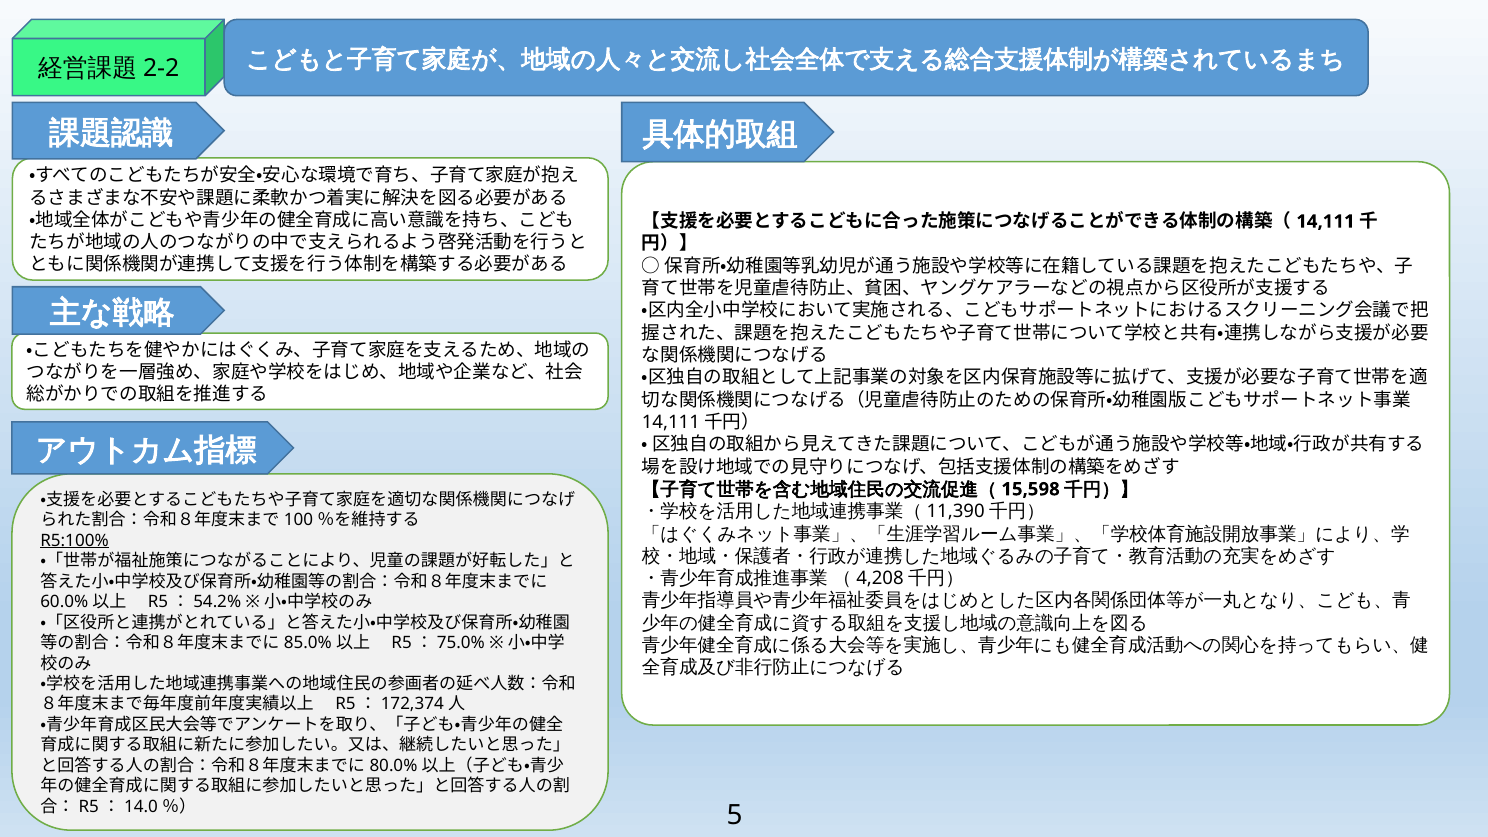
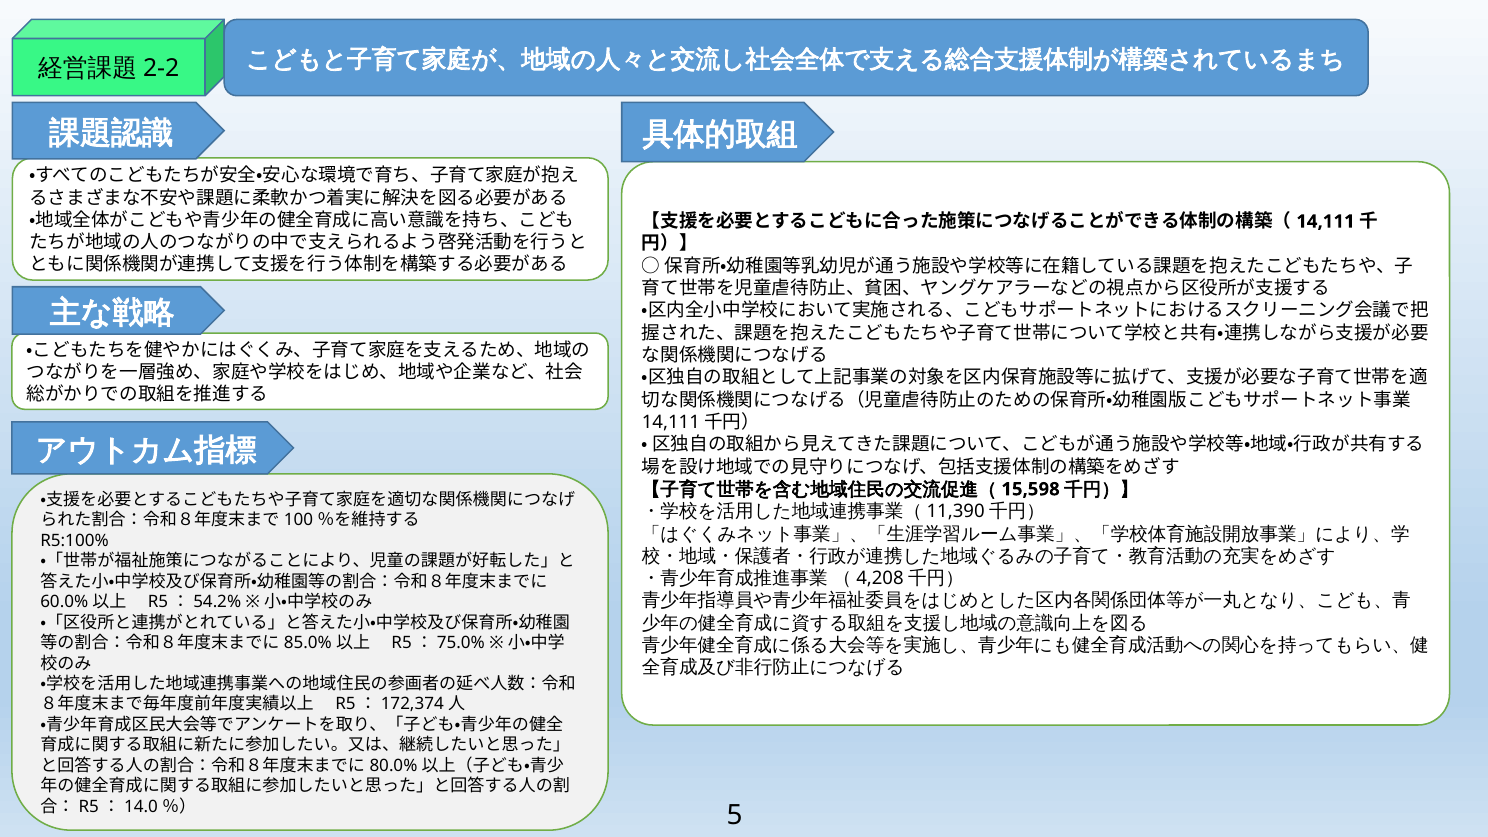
R5:100% underline: present -> none
